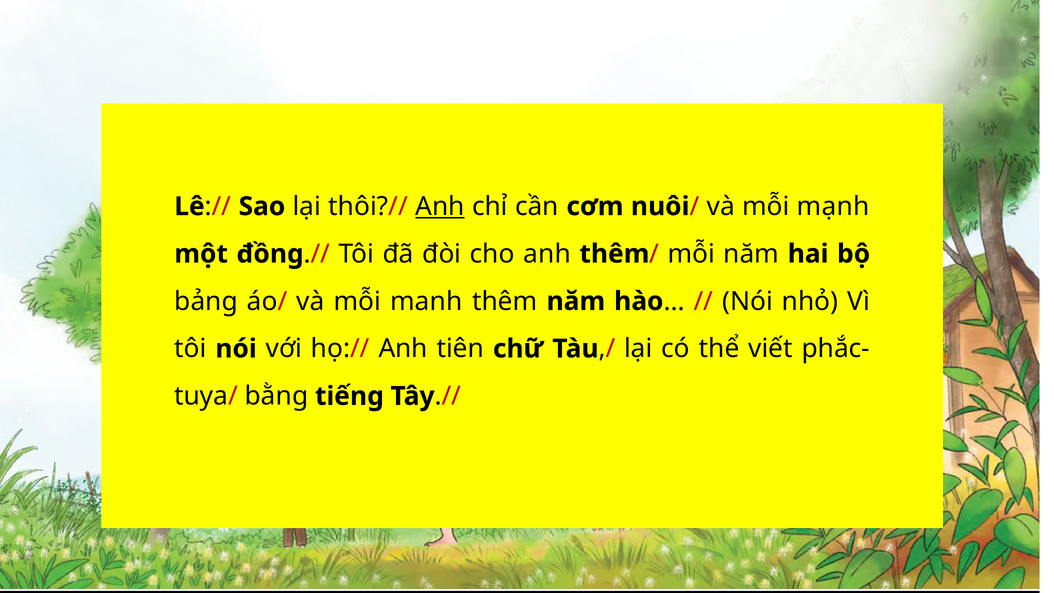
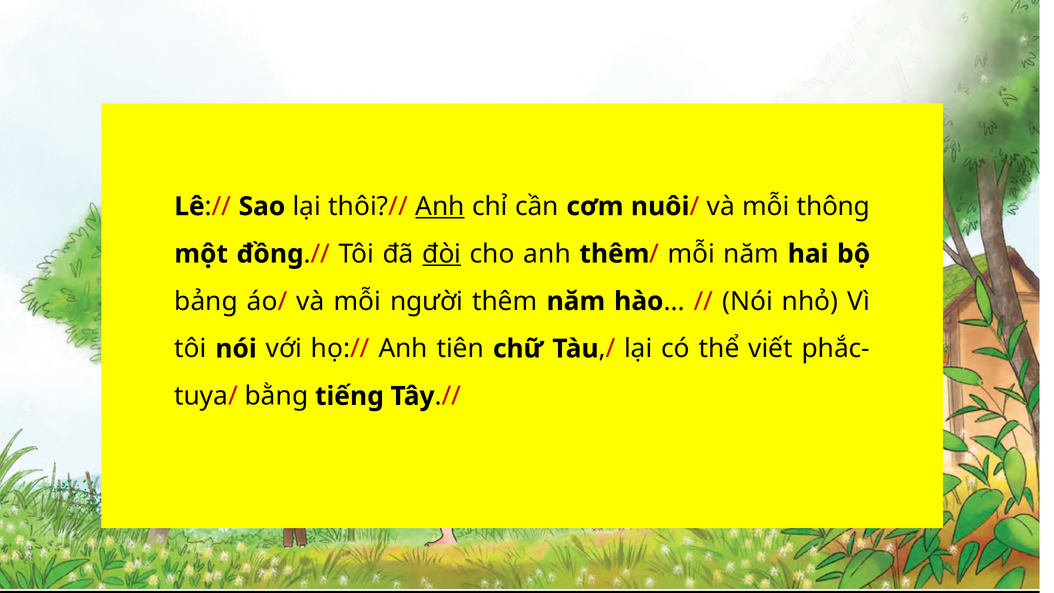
mạnh: mạnh -> thông
đòi underline: none -> present
manh: manh -> người
